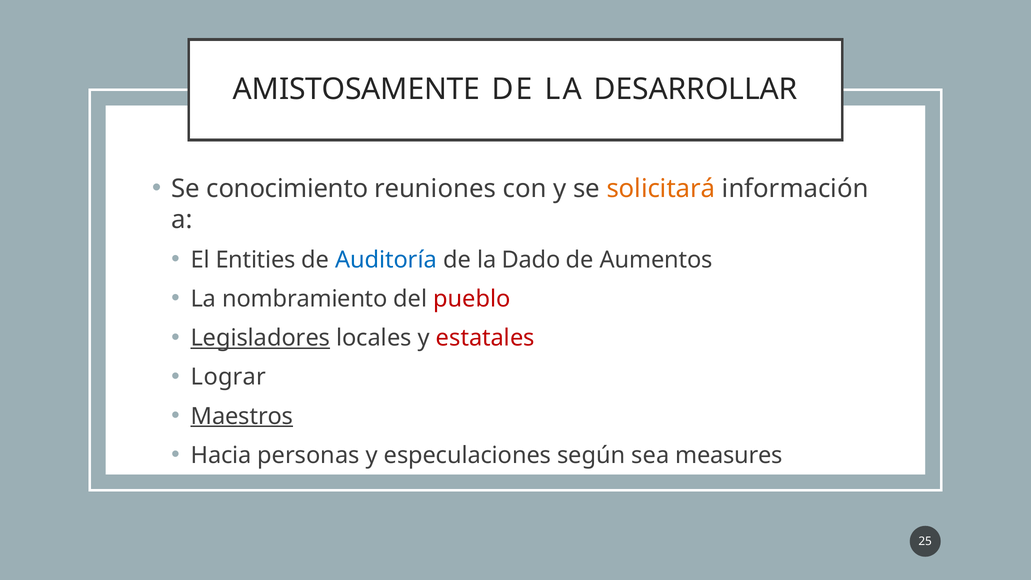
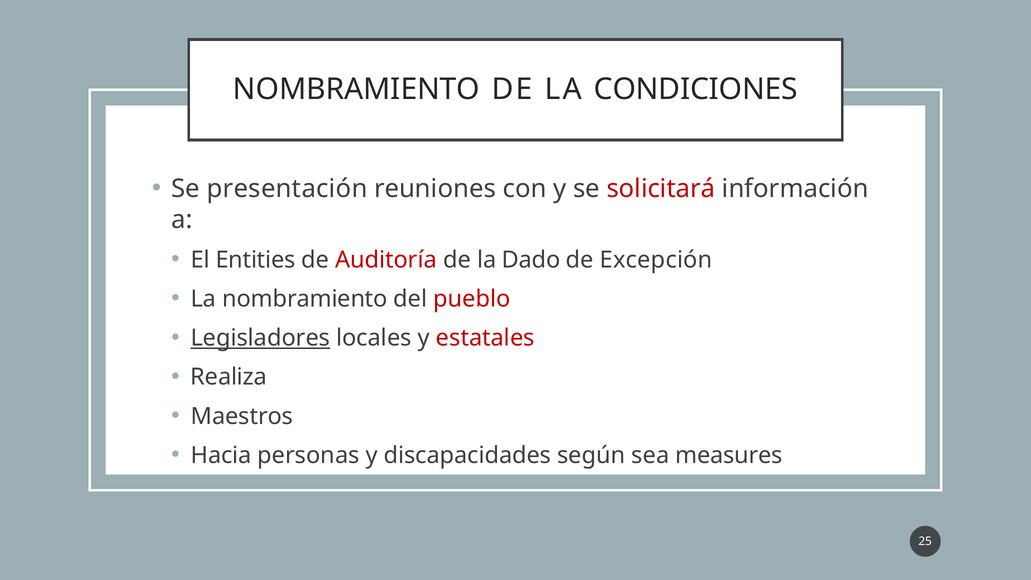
AMISTOSAMENTE at (356, 90): AMISTOSAMENTE -> NOMBRAMIENTO
DESARROLLAR: DESARROLLAR -> CONDICIONES
conocimiento: conocimiento -> presentación
solicitará colour: orange -> red
Auditoría colour: blue -> red
Aumentos: Aumentos -> Excepción
Lograr: Lograr -> Realiza
Maestros underline: present -> none
especulaciones: especulaciones -> discapacidades
